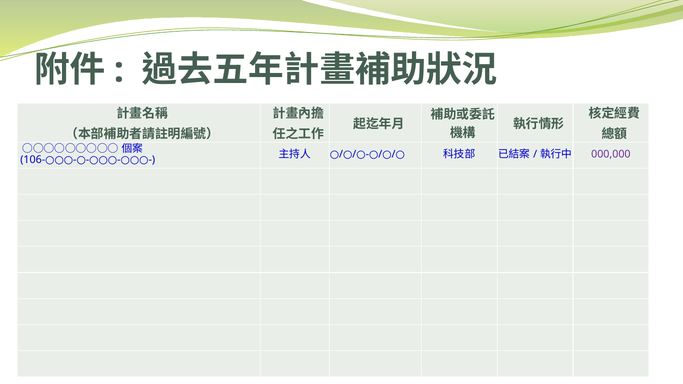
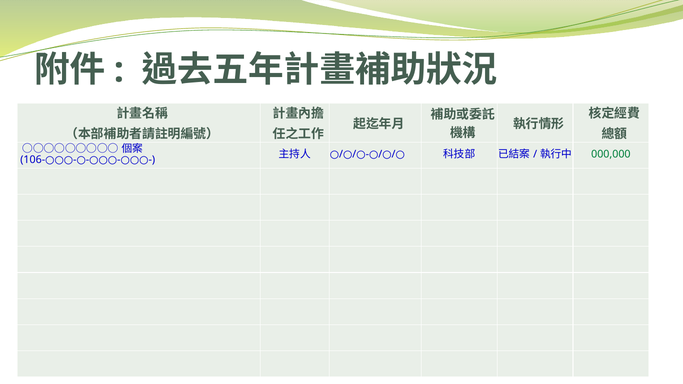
000,000 colour: purple -> green
